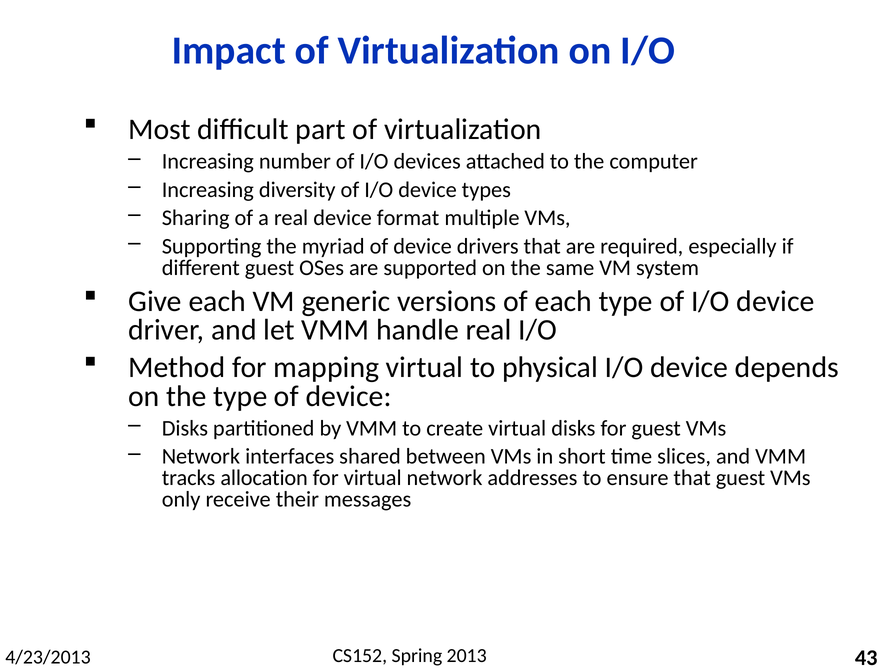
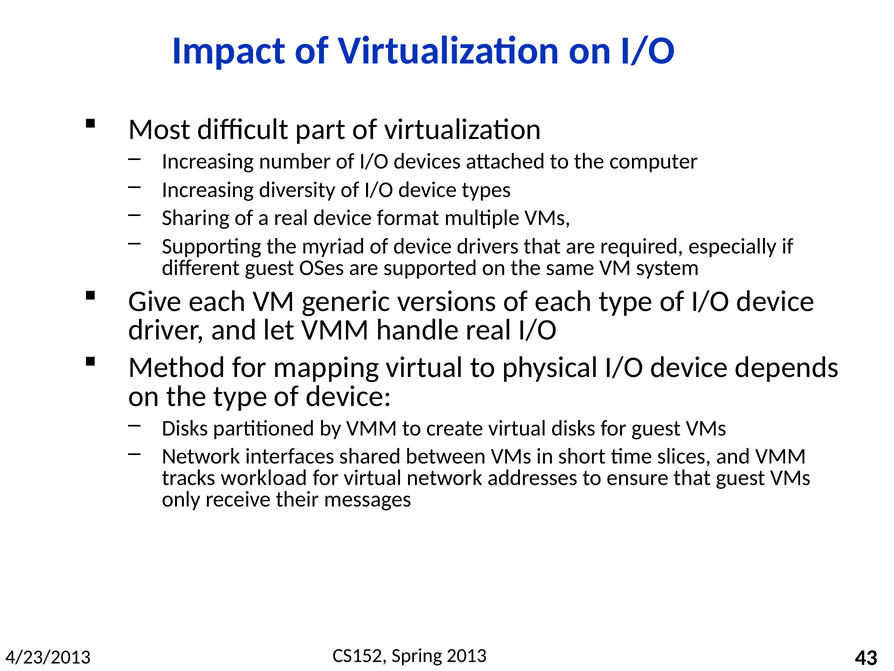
allocation: allocation -> workload
